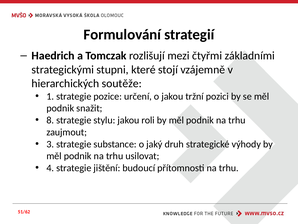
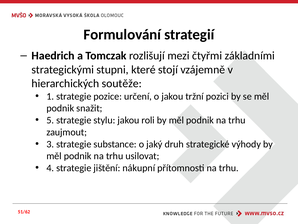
8: 8 -> 5
budoucí: budoucí -> nákupní
